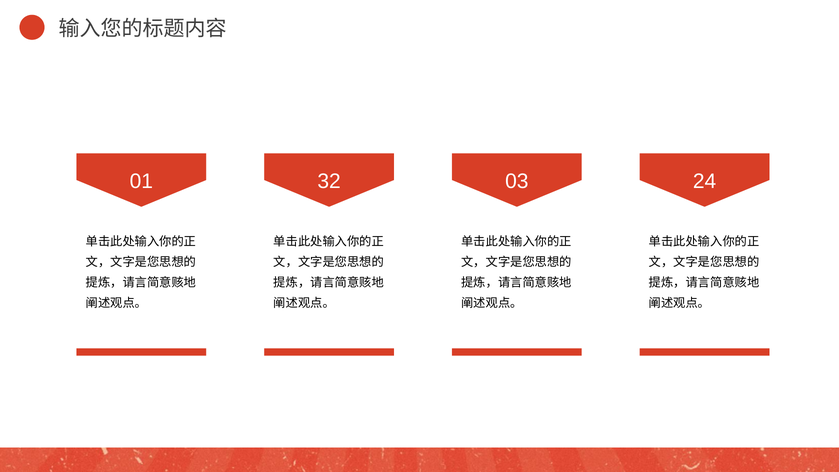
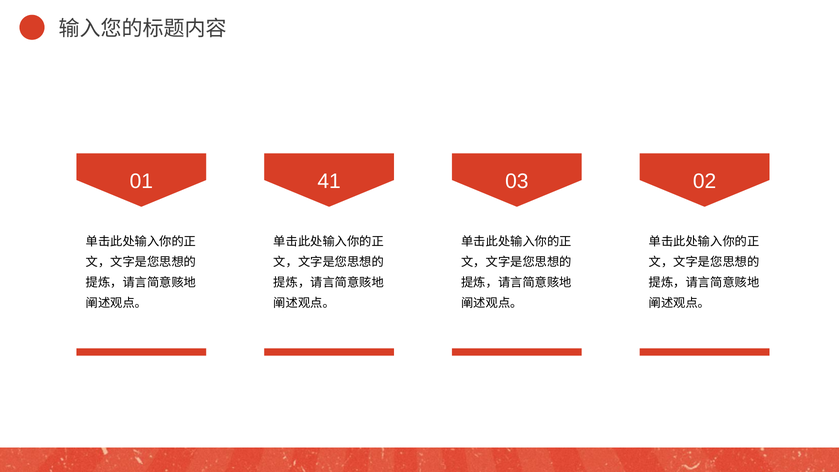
32: 32 -> 41
24: 24 -> 02
